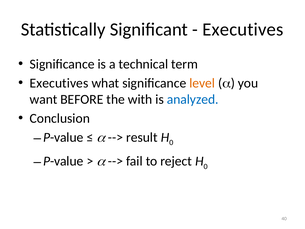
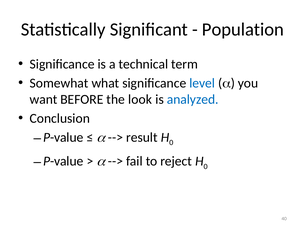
Executives at (243, 30): Executives -> Population
Executives at (59, 83): Executives -> Somewhat
level colour: orange -> blue
with: with -> look
